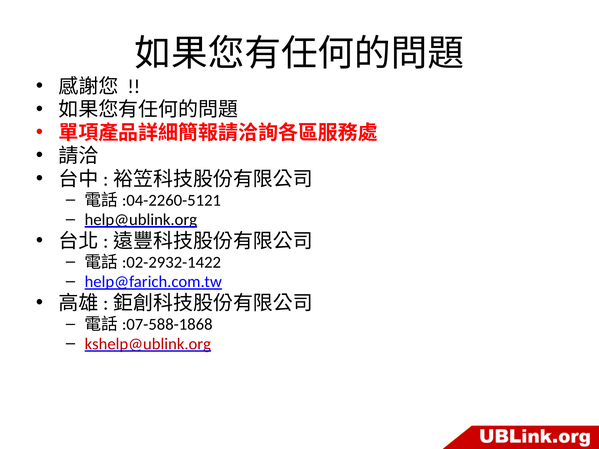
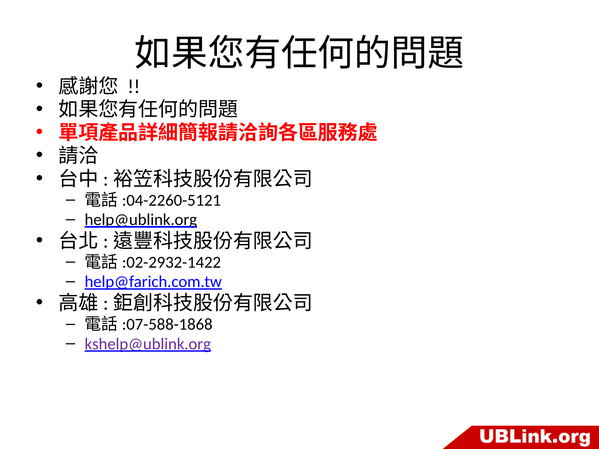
kshelp@ublink.org colour: red -> purple
